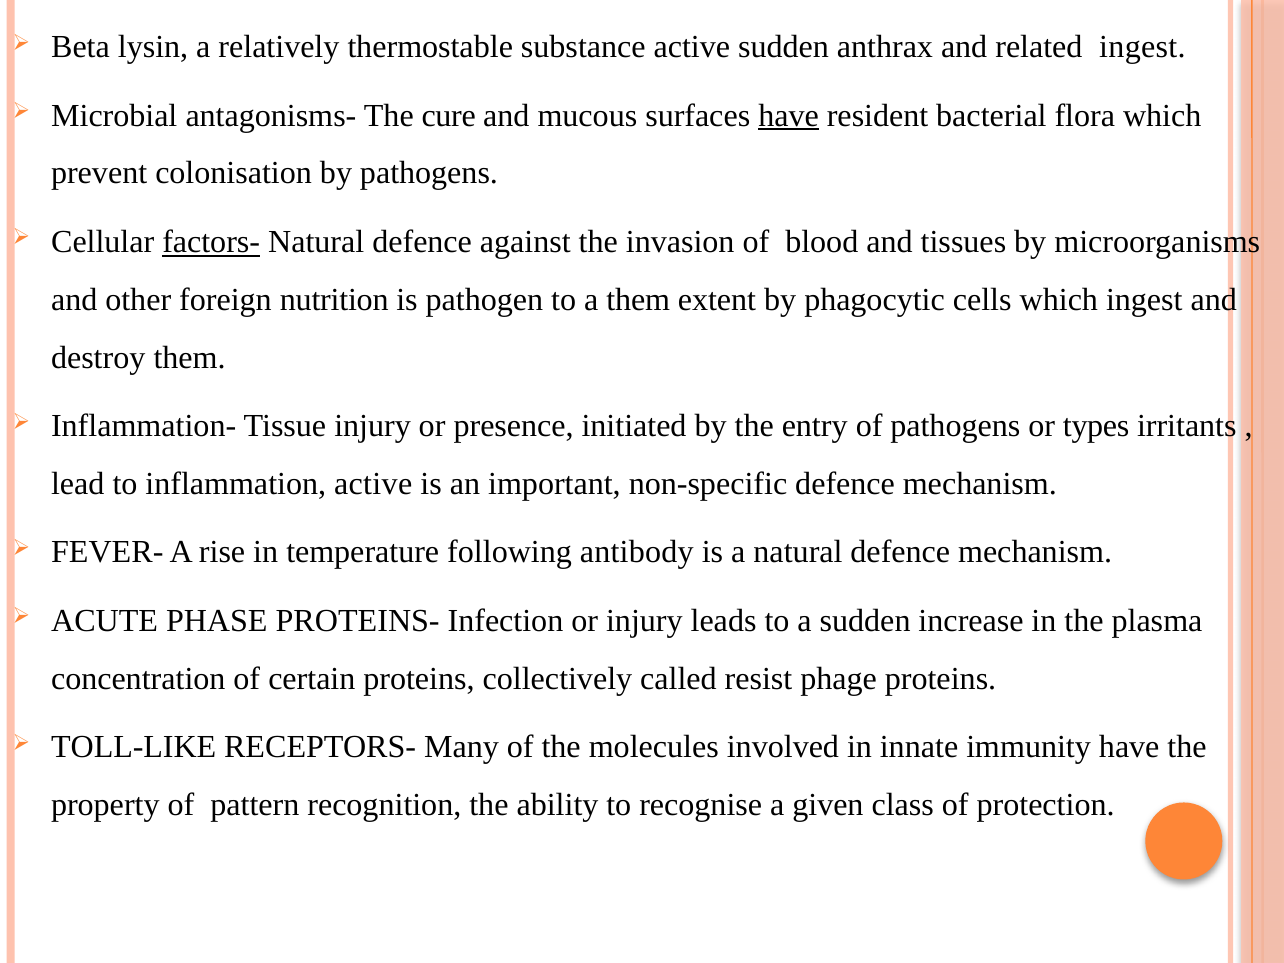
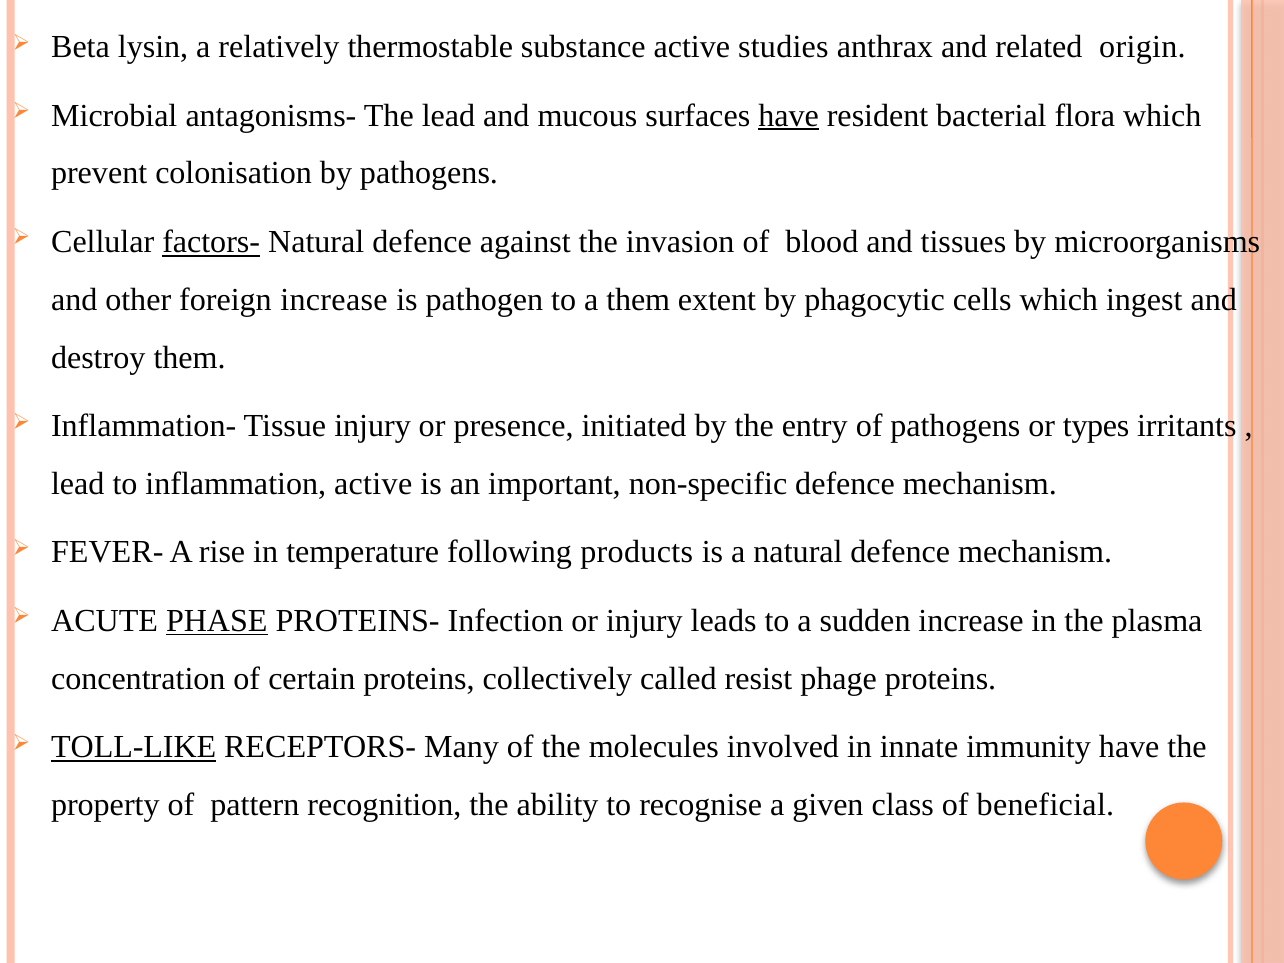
active sudden: sudden -> studies
related ingest: ingest -> origin
The cure: cure -> lead
foreign nutrition: nutrition -> increase
antibody: antibody -> products
PHASE underline: none -> present
TOLL-LIKE underline: none -> present
protection: protection -> beneficial
